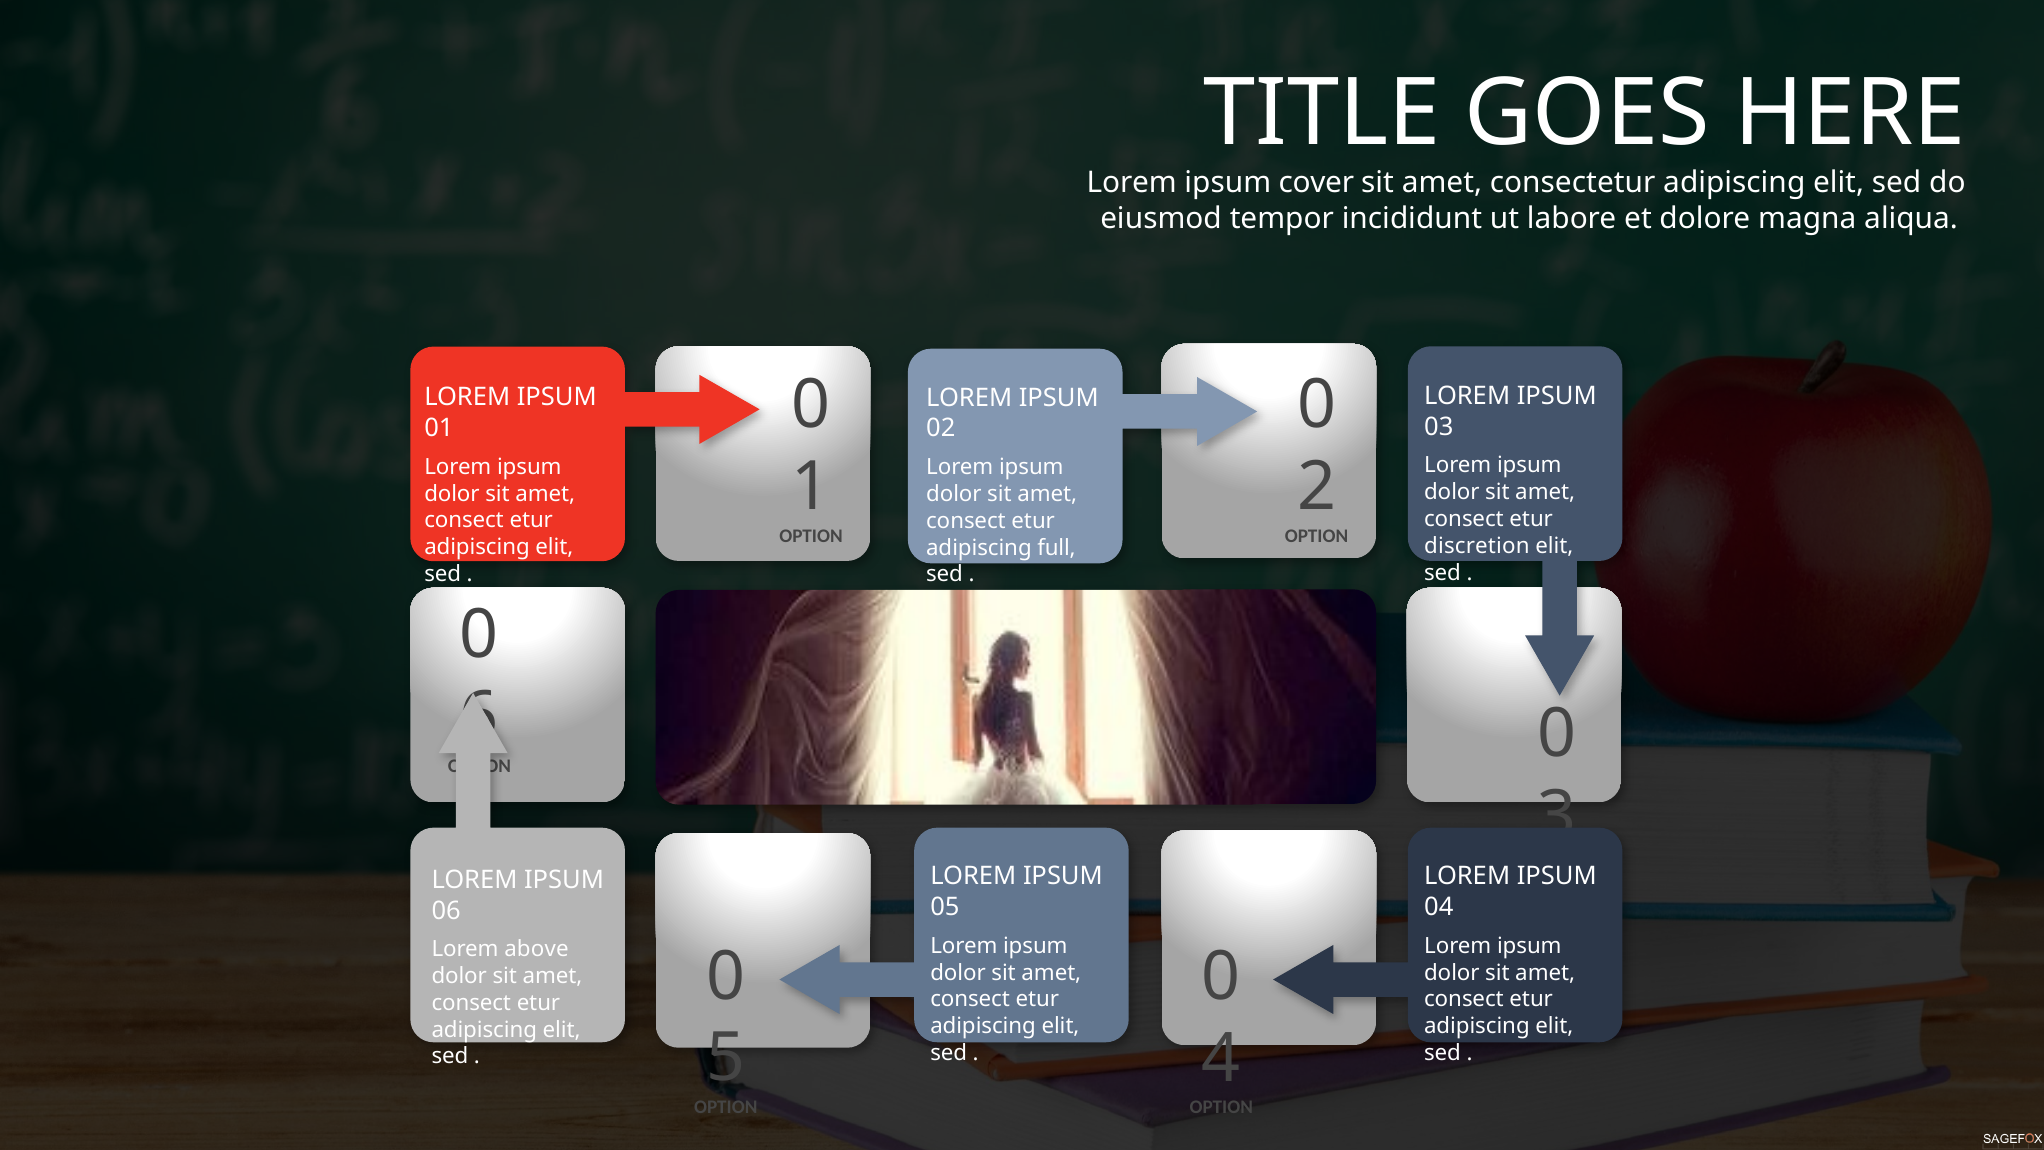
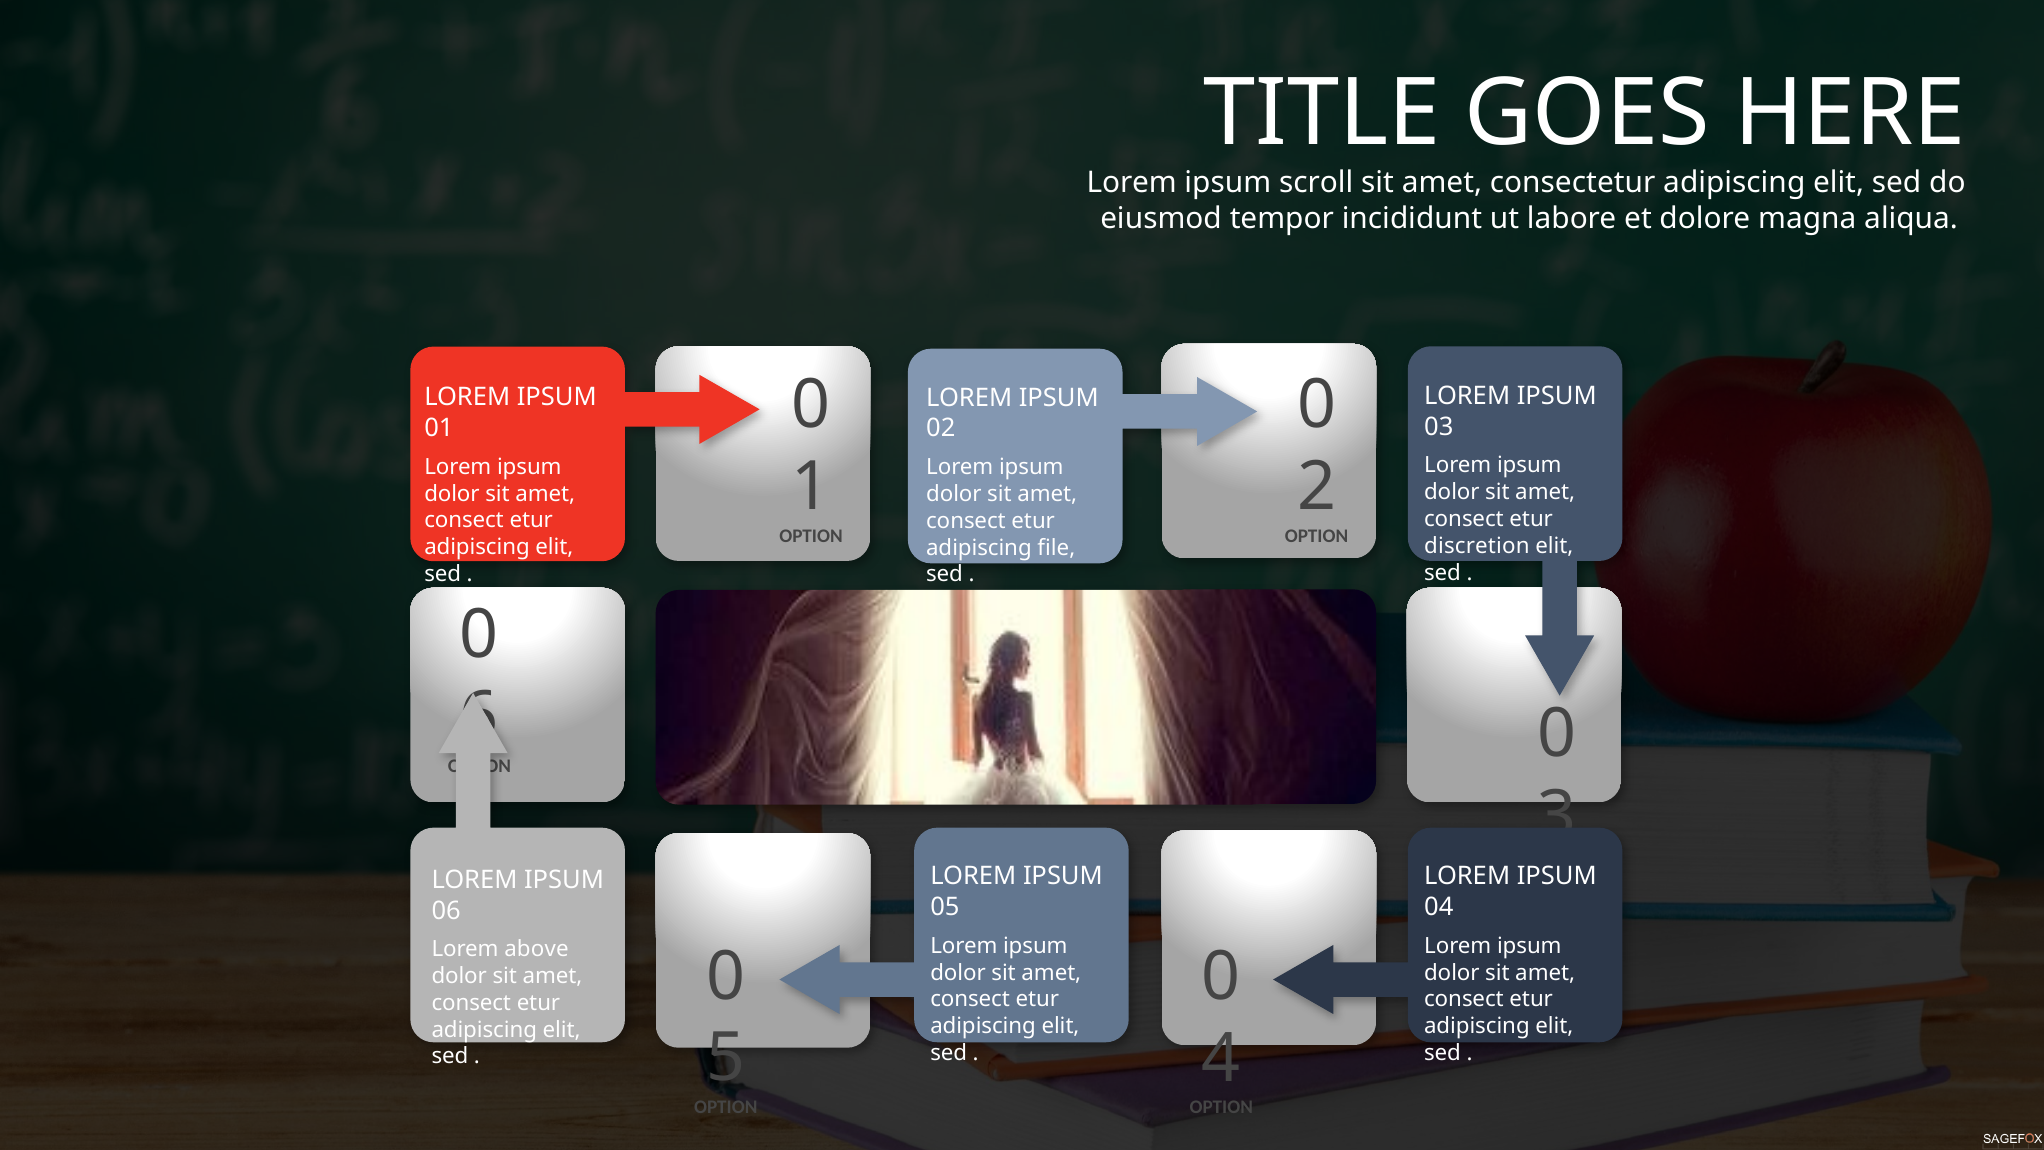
cover: cover -> scroll
full: full -> file
